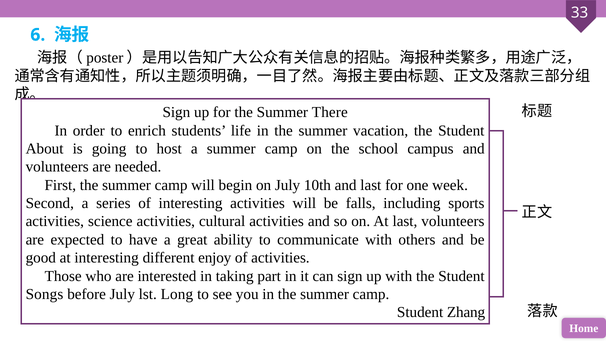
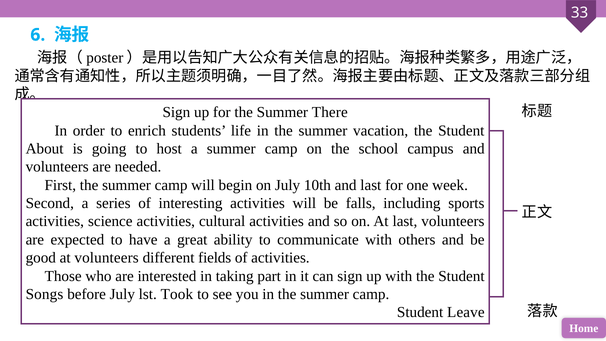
at interesting: interesting -> volunteers
enjoy: enjoy -> fields
Long: Long -> Took
Zhang: Zhang -> Leave
